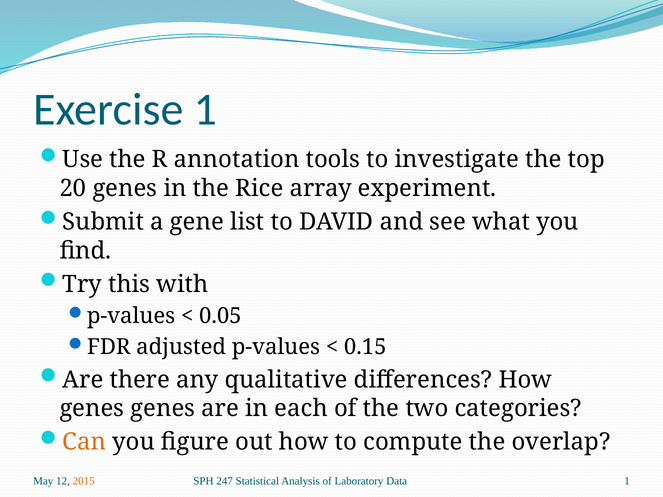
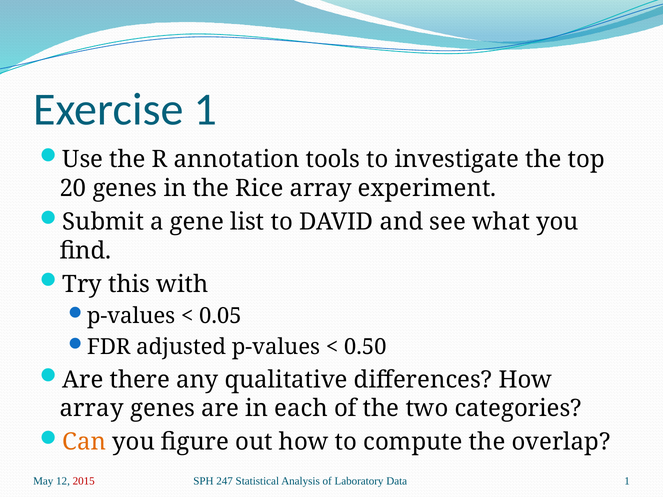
0.15: 0.15 -> 0.50
genes at (92, 409): genes -> array
2015 colour: orange -> red
